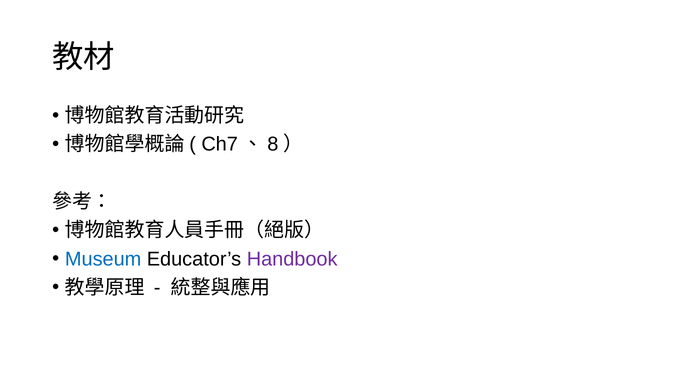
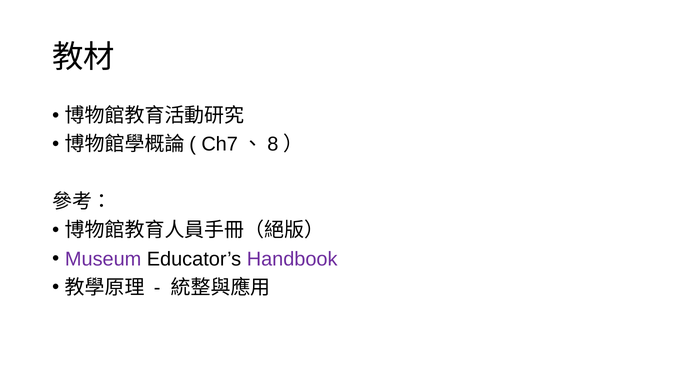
Museum colour: blue -> purple
